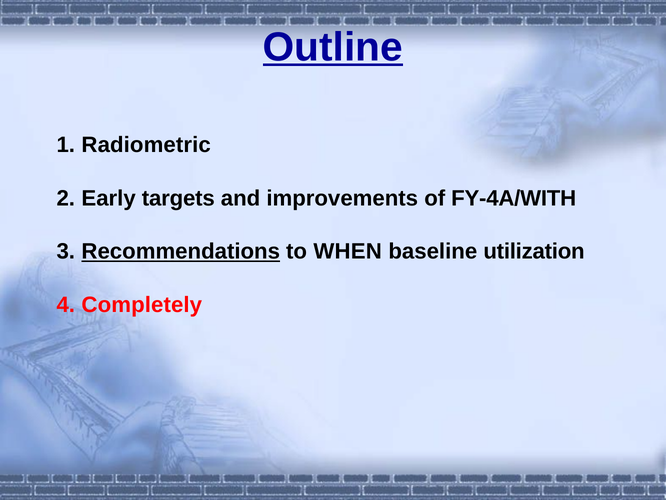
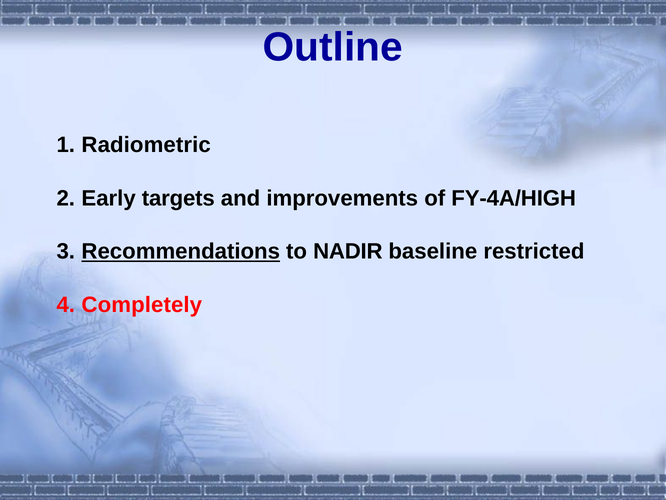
Outline underline: present -> none
FY-4A/WITH: FY-4A/WITH -> FY-4A/HIGH
WHEN: WHEN -> NADIR
utilization: utilization -> restricted
